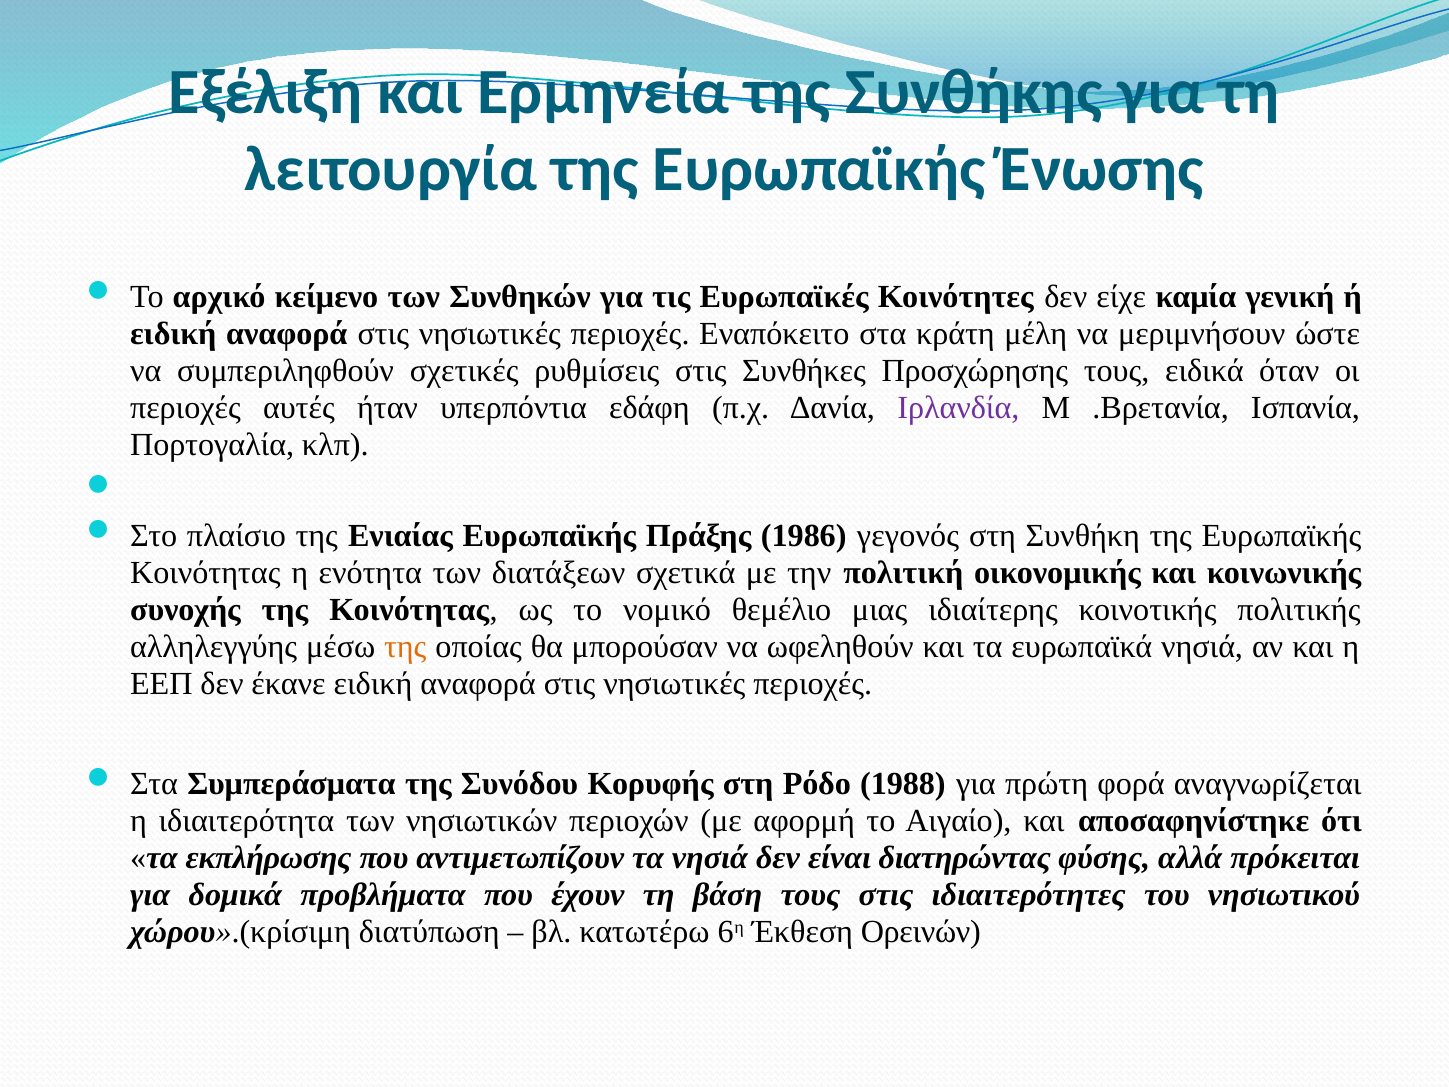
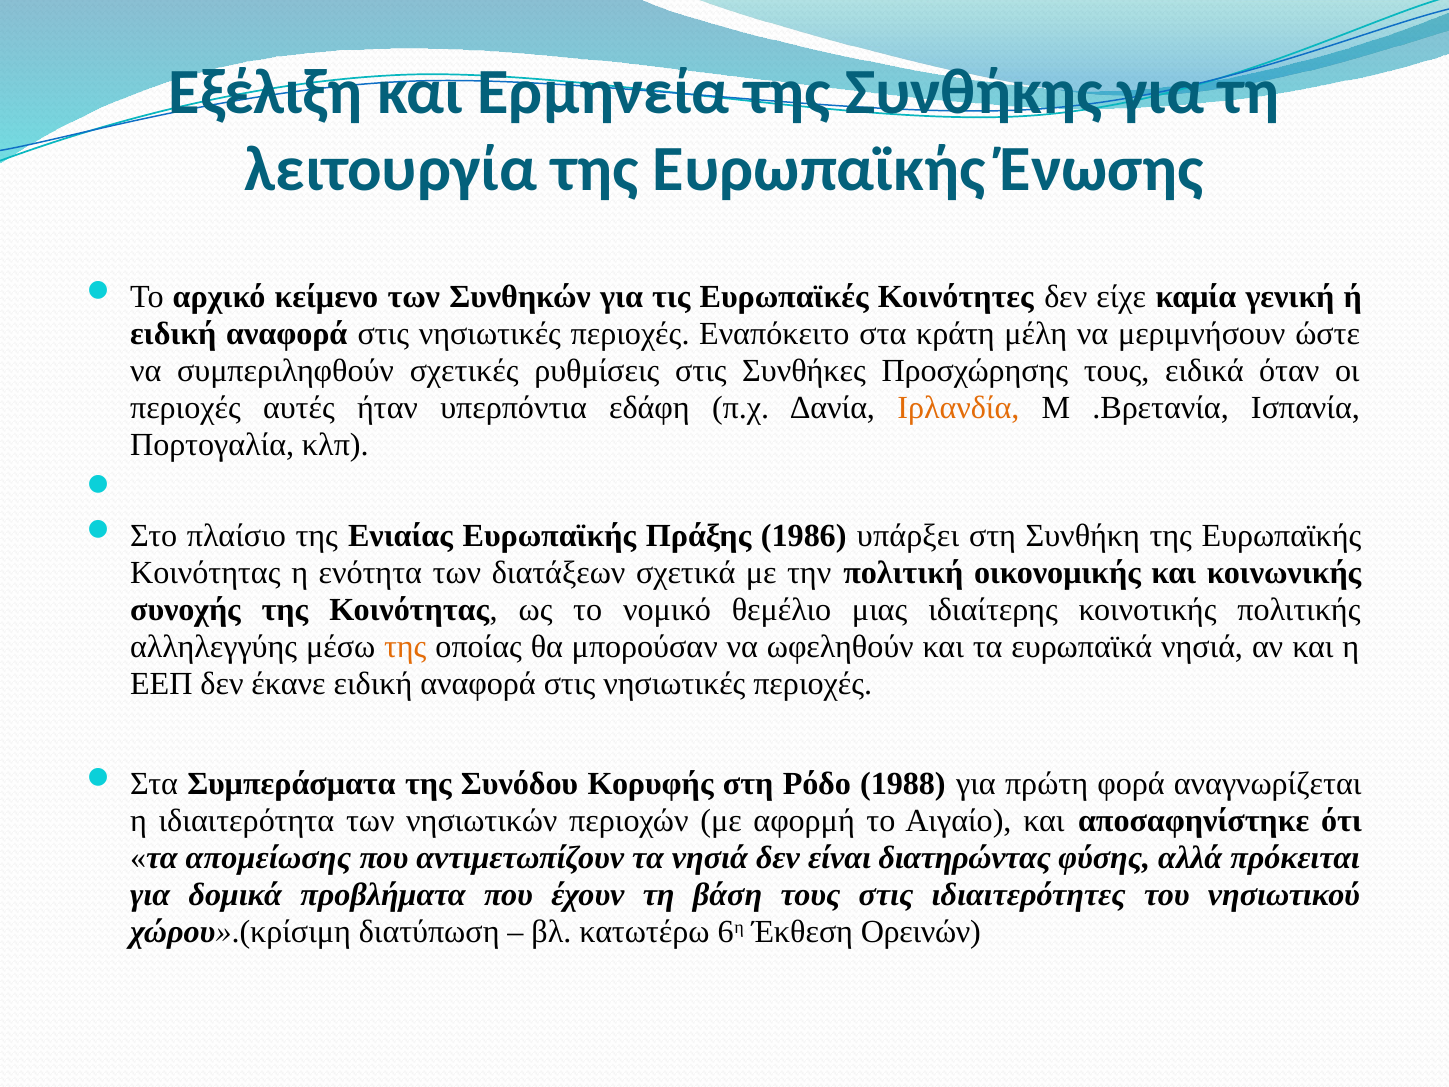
Ιρλανδία colour: purple -> orange
γεγονός: γεγονός -> υπάρξει
εκπλήρωσης: εκπλήρωσης -> απομείωσης
